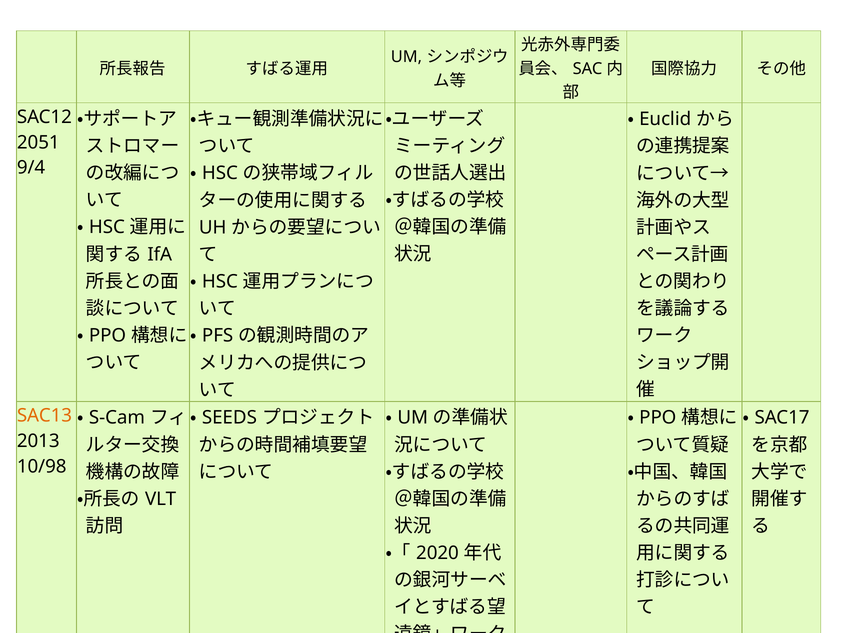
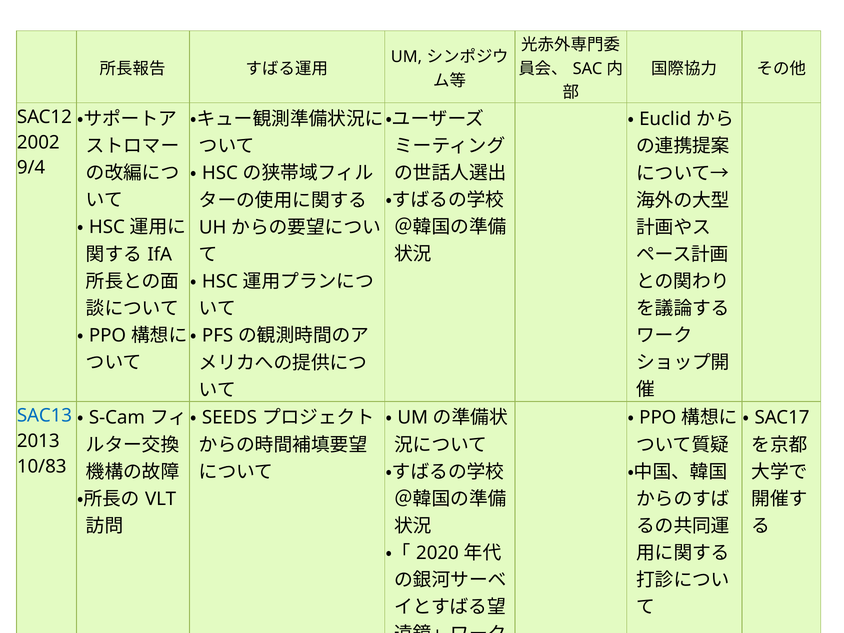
2051: 2051 -> 2002
SAC13 colour: orange -> blue
10/98: 10/98 -> 10/83
